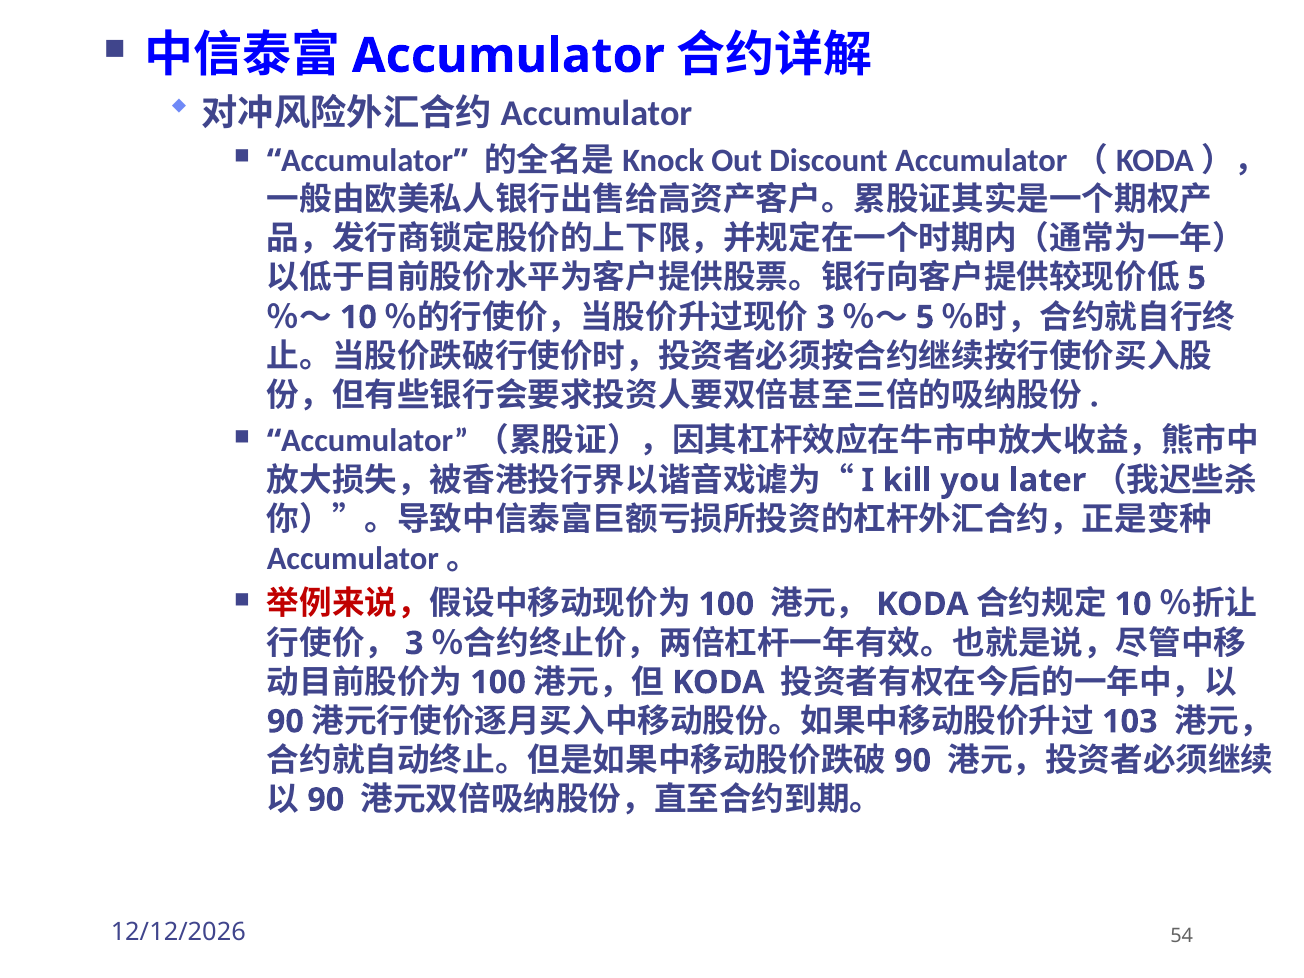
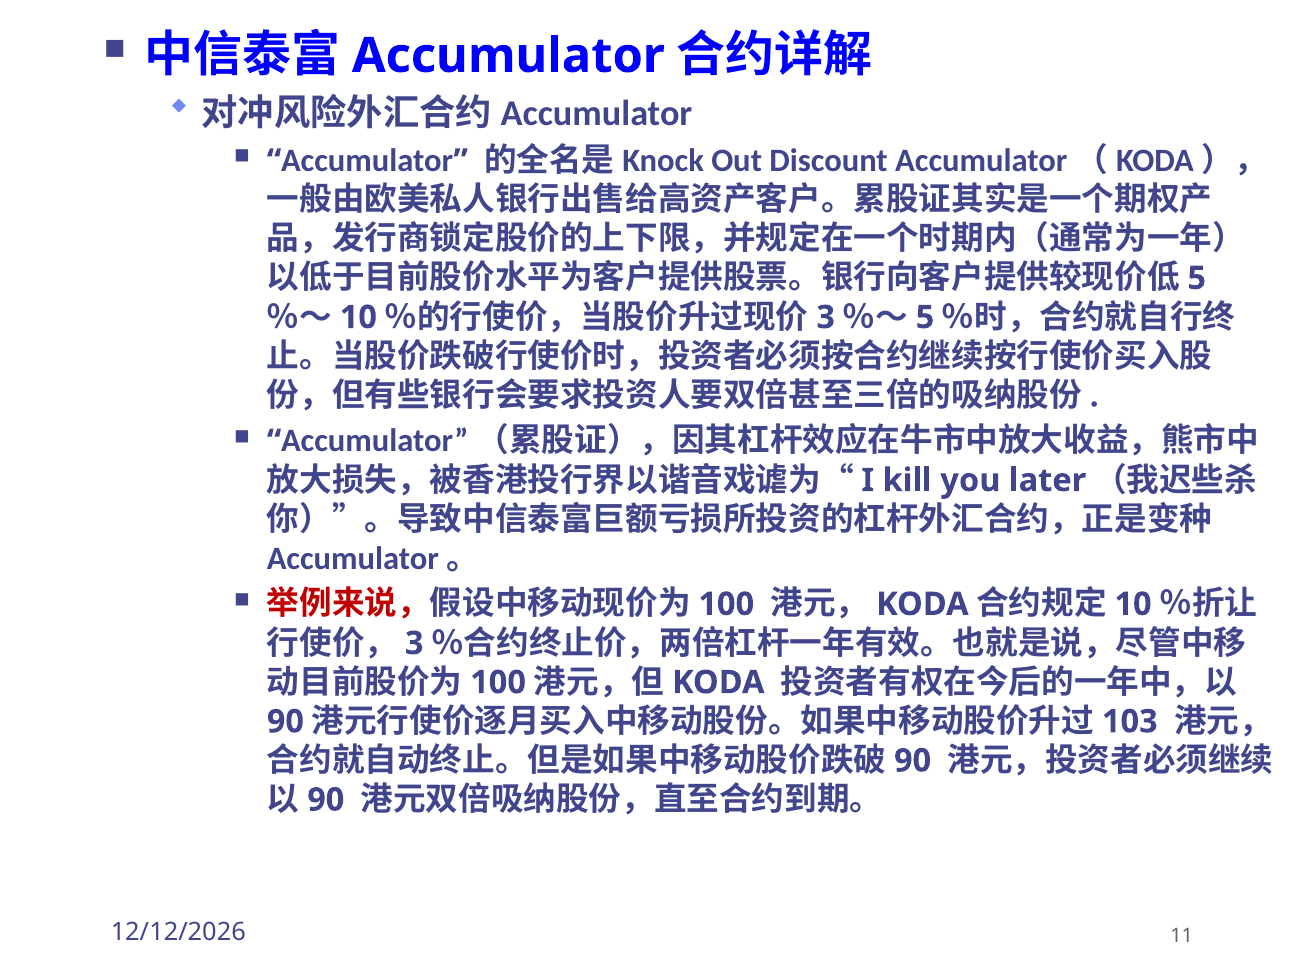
54: 54 -> 11
